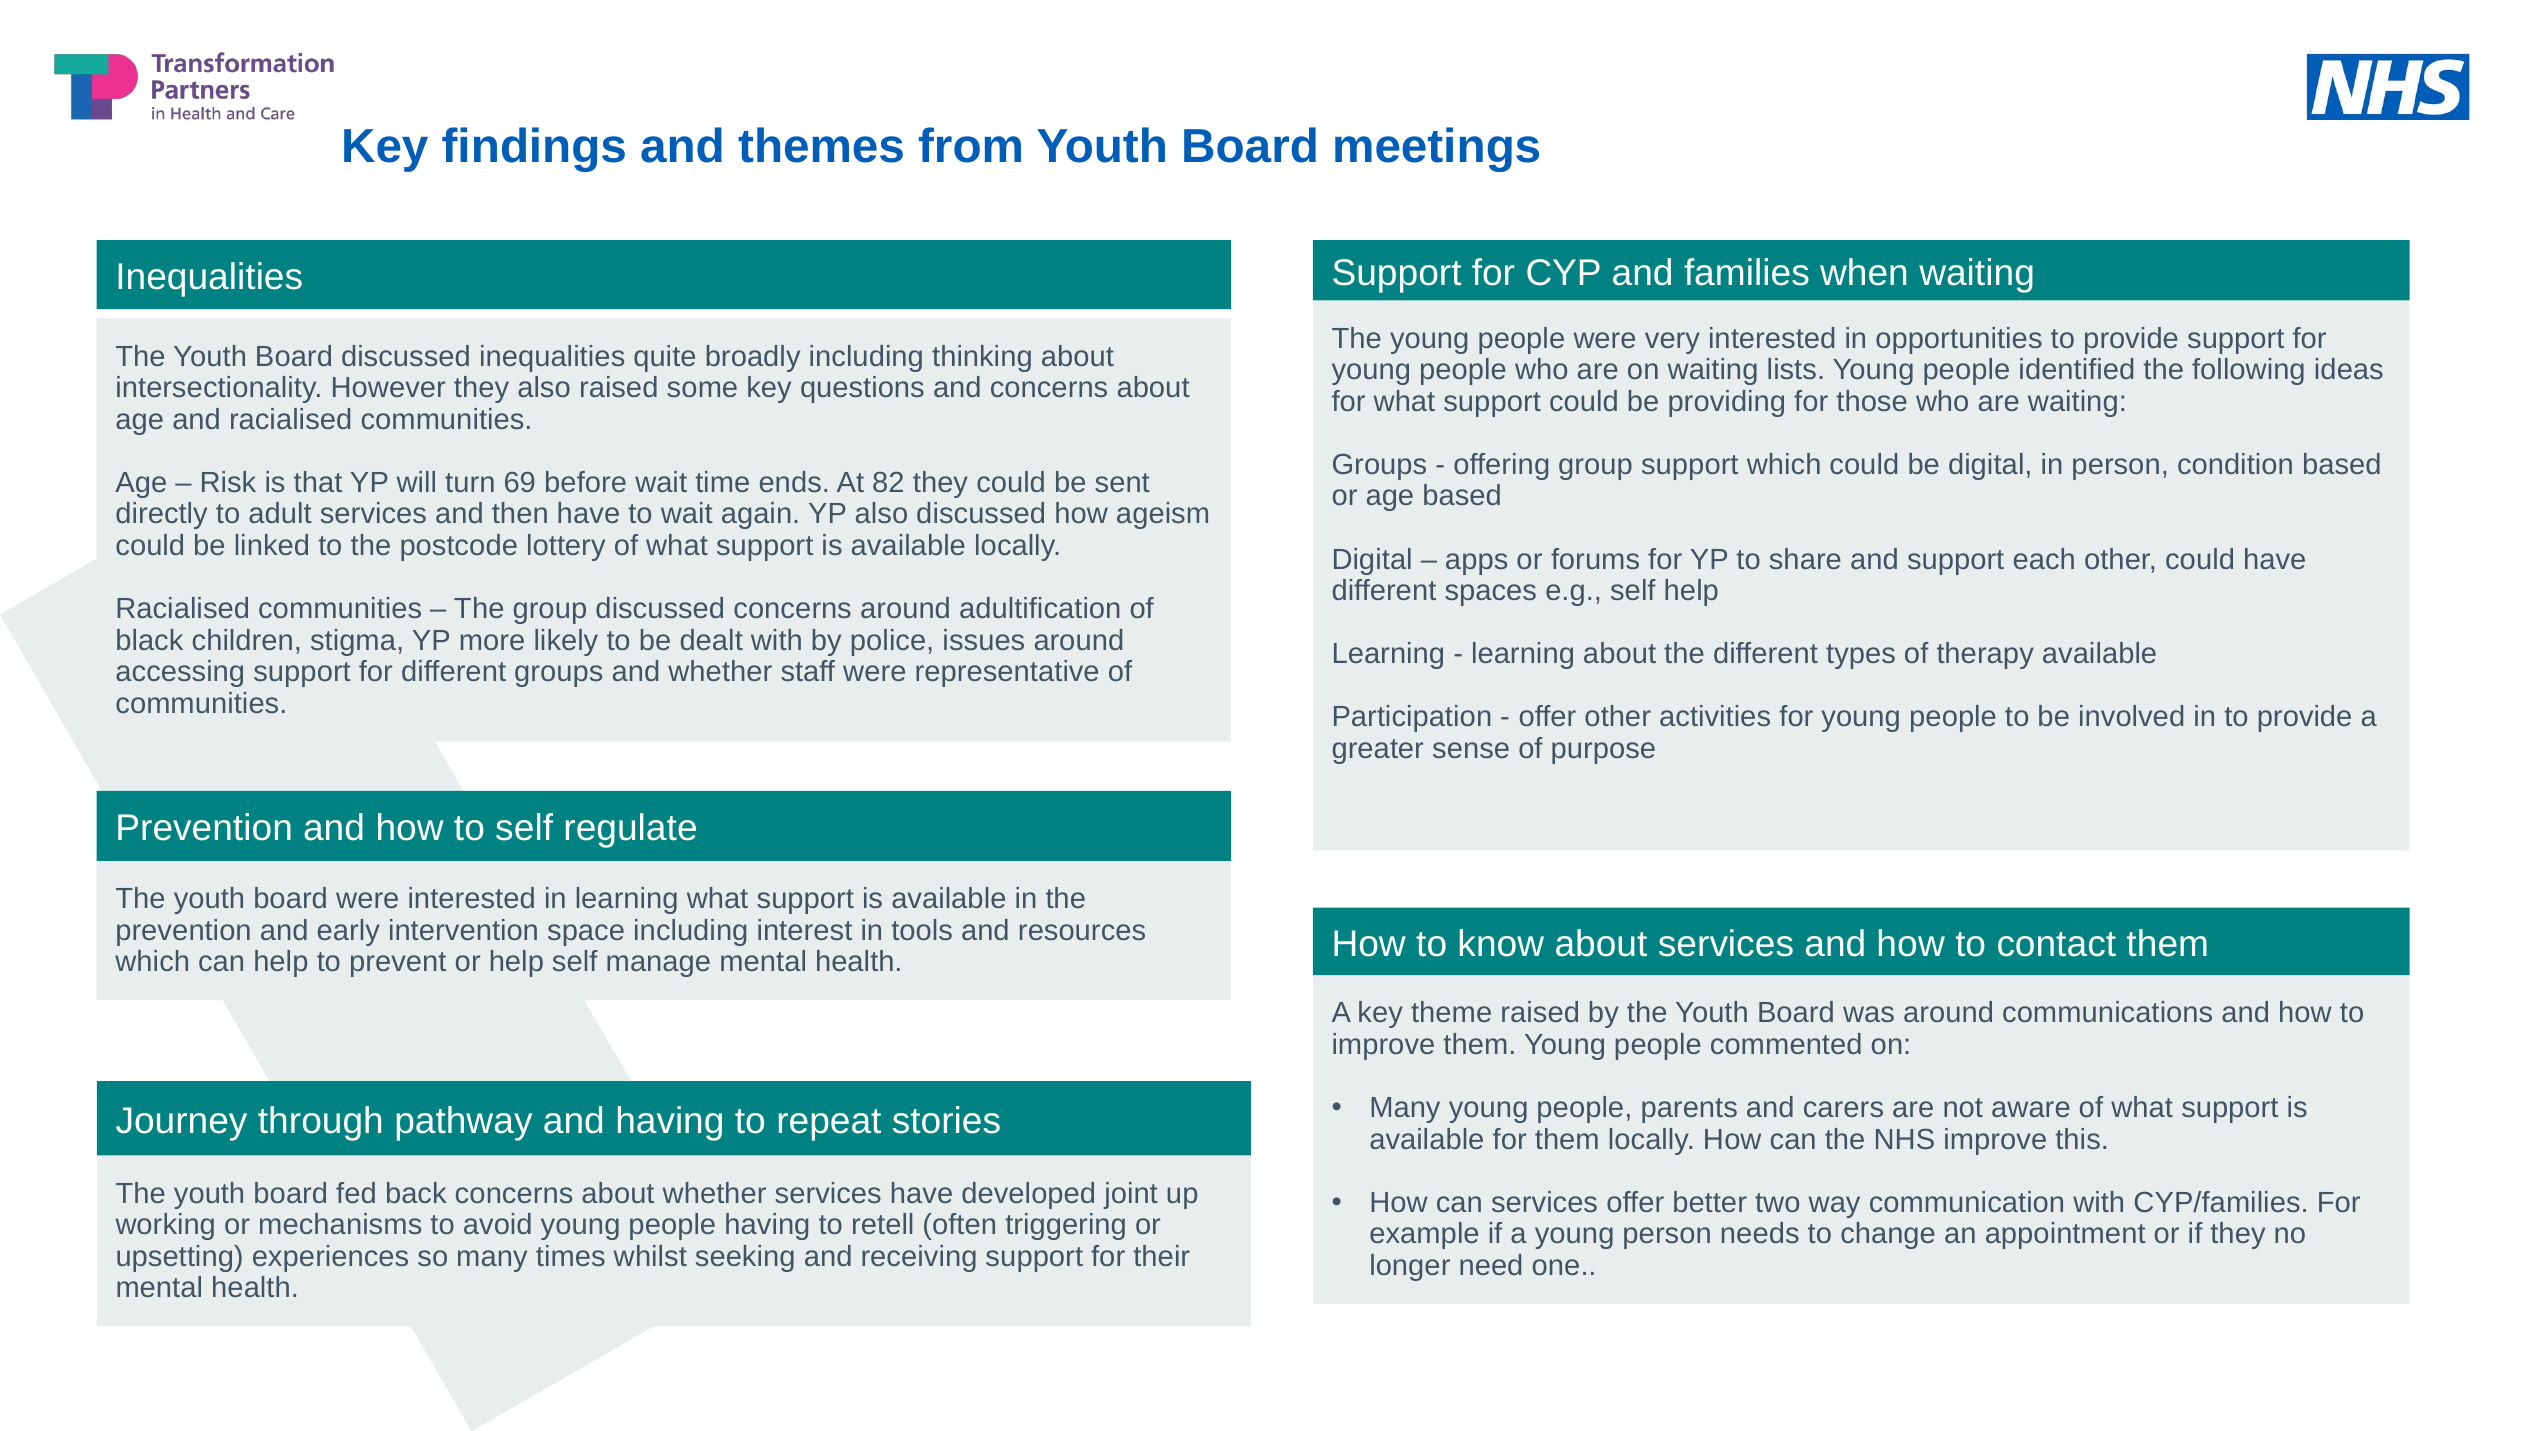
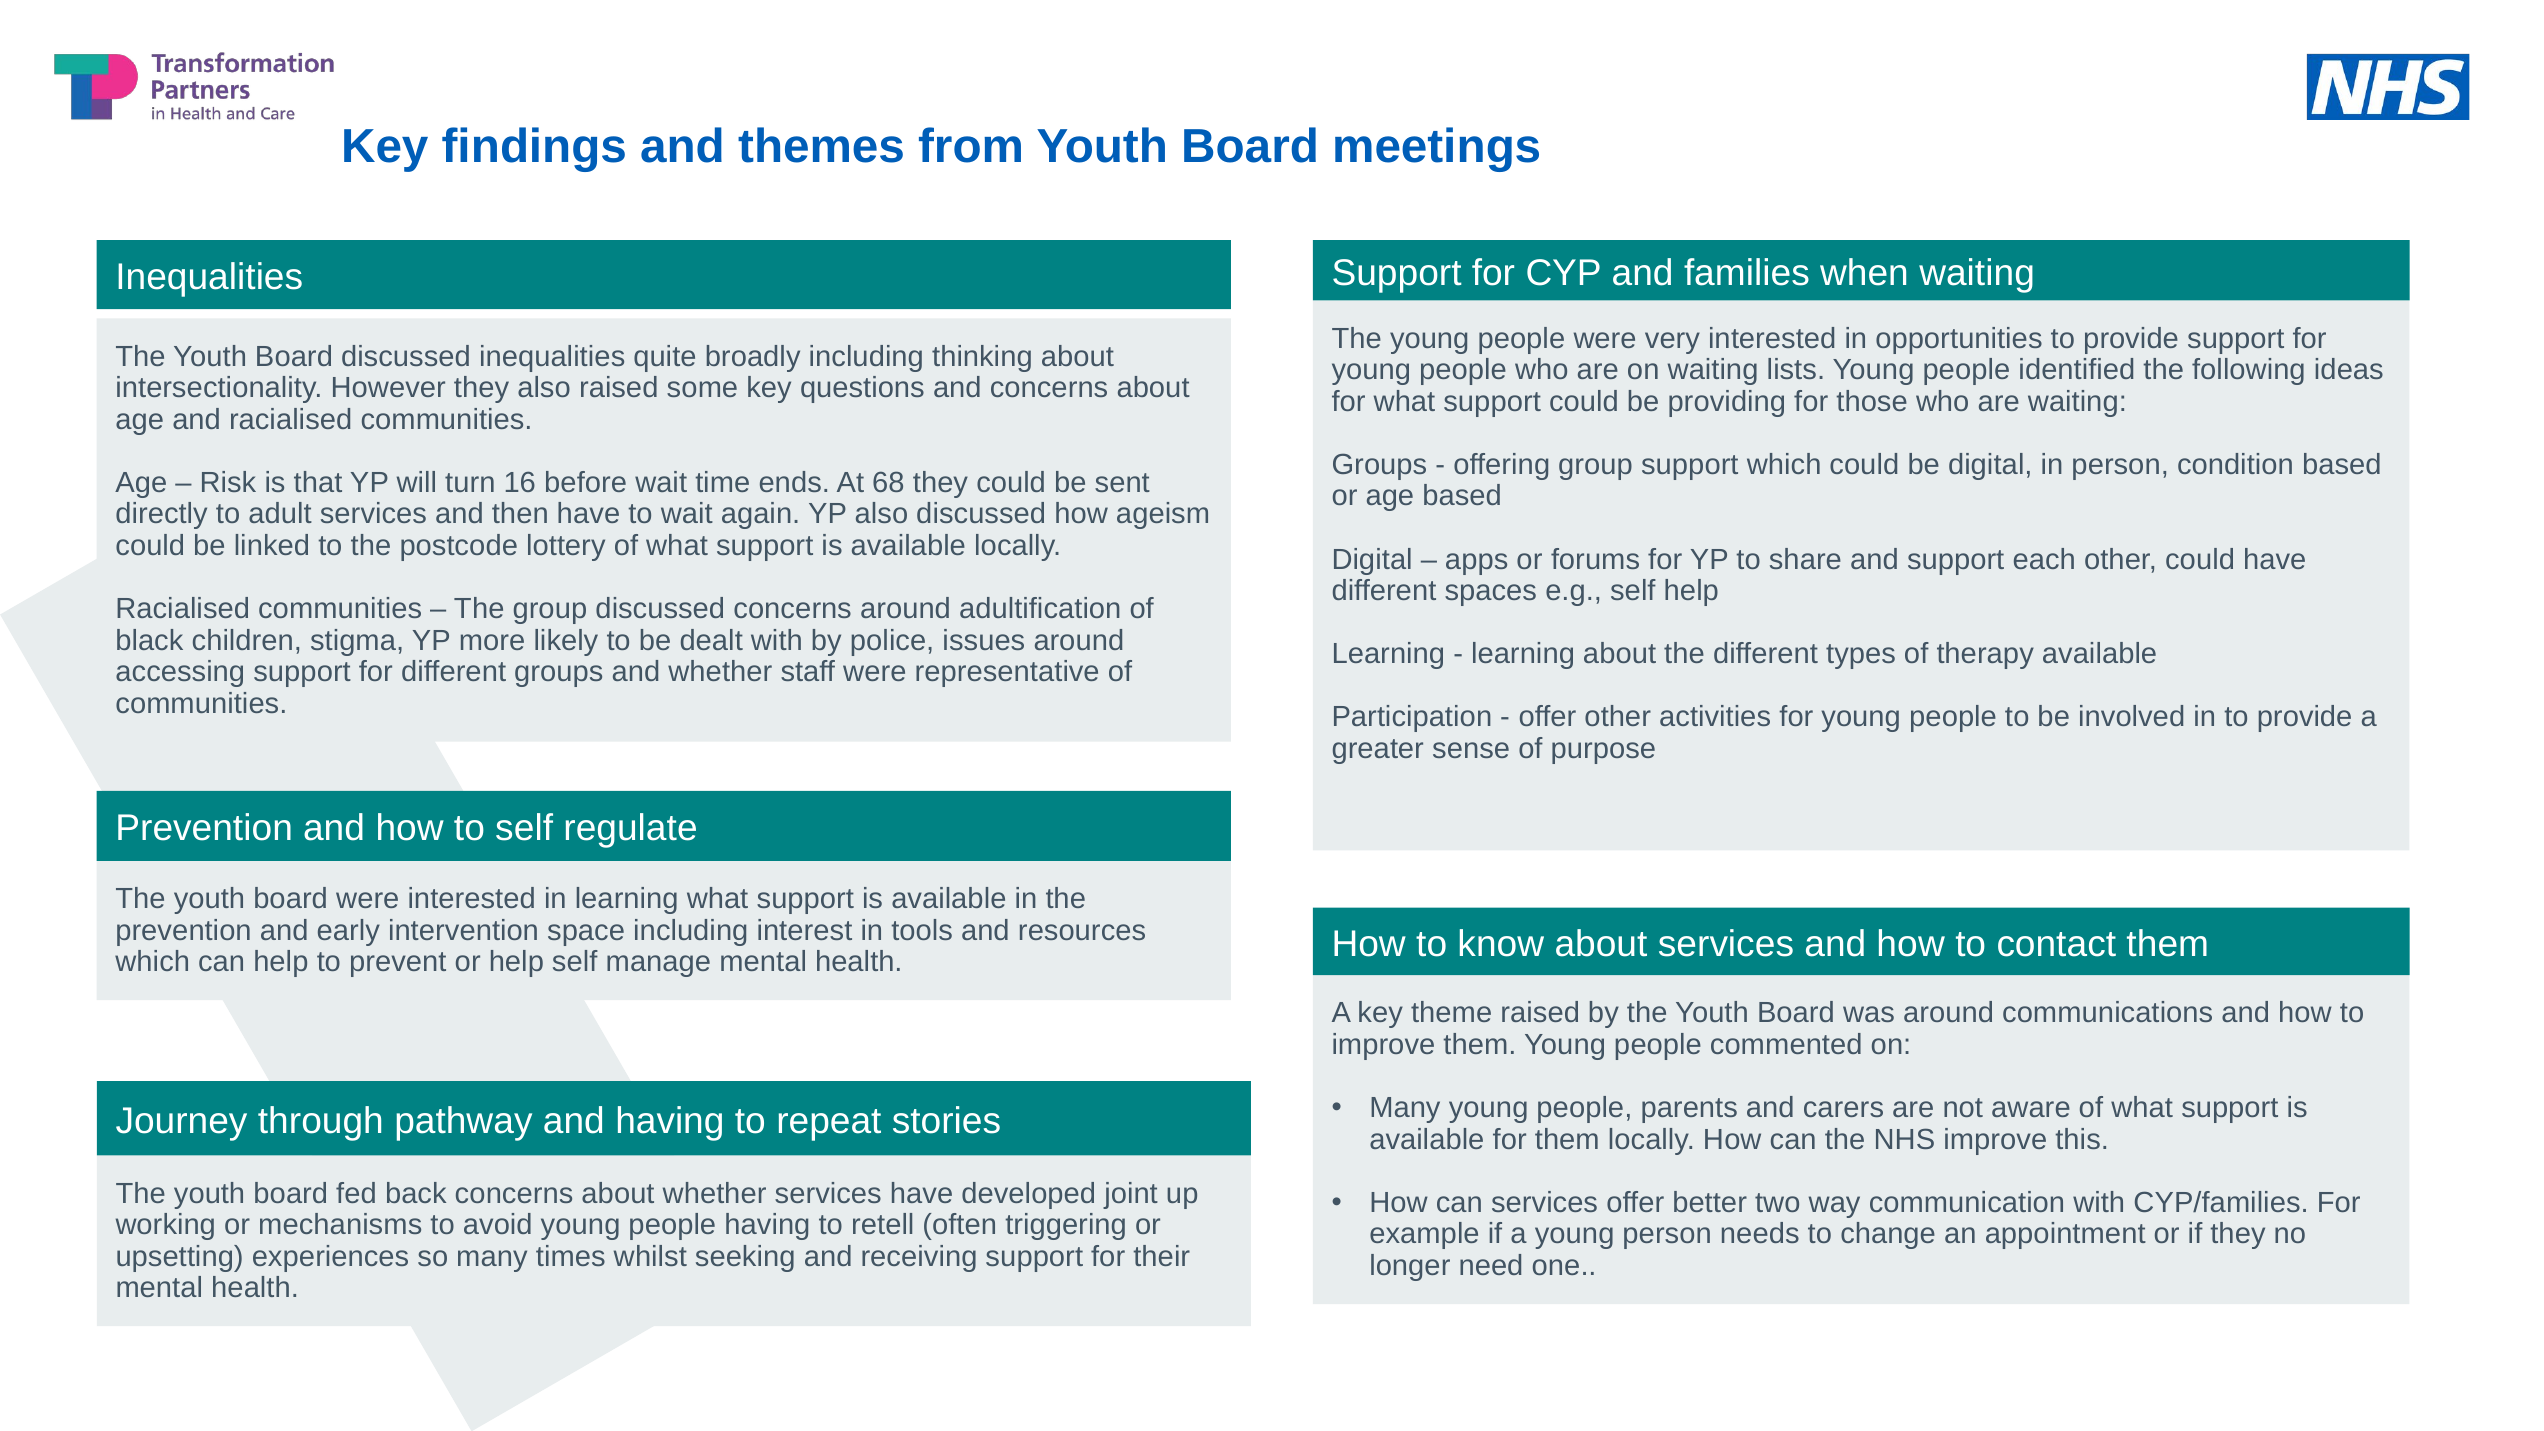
69: 69 -> 16
82: 82 -> 68
